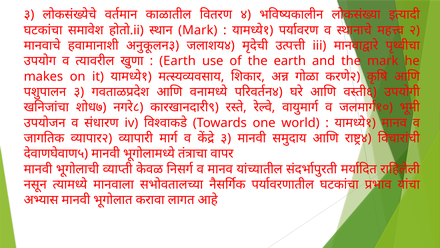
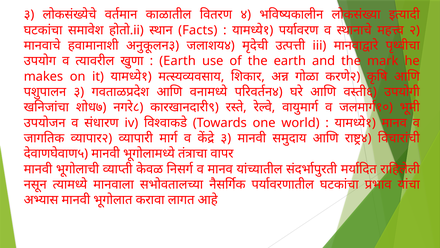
Mark at (198, 30): Mark -> Facts
